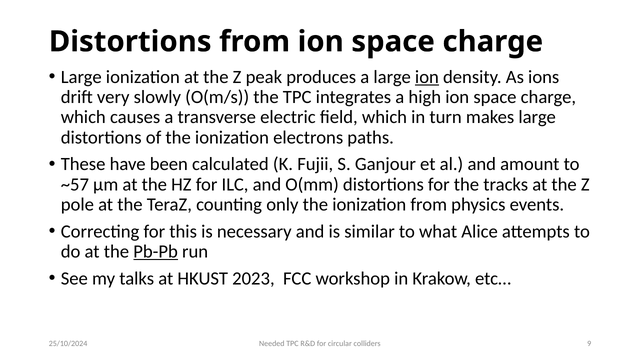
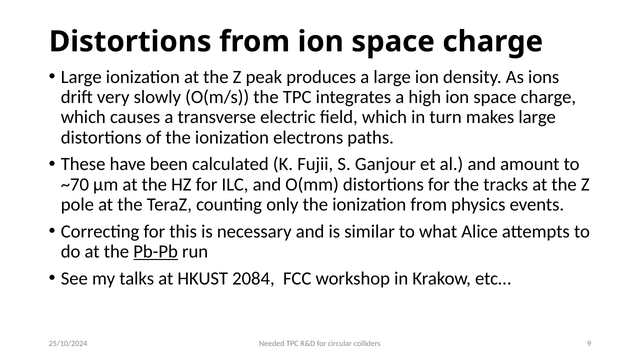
ion at (427, 77) underline: present -> none
~57: ~57 -> ~70
2023: 2023 -> 2084
